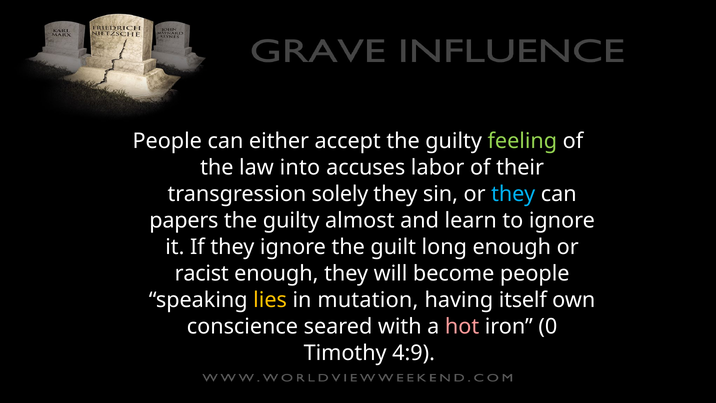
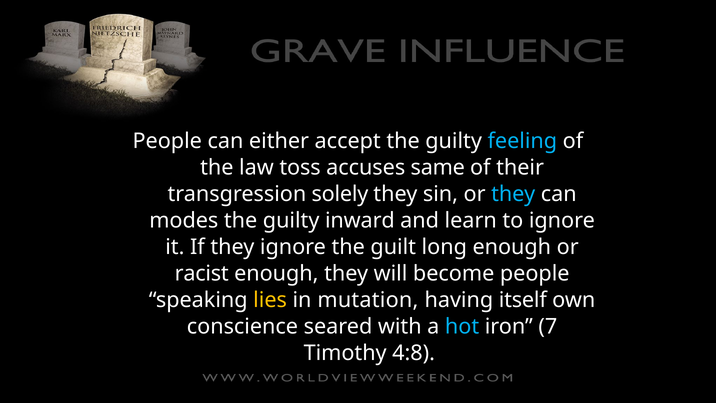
feeling colour: light green -> light blue
into: into -> toss
labor: labor -> same
papers: papers -> modes
almost: almost -> inward
hot colour: pink -> light blue
0: 0 -> 7
4:9: 4:9 -> 4:8
